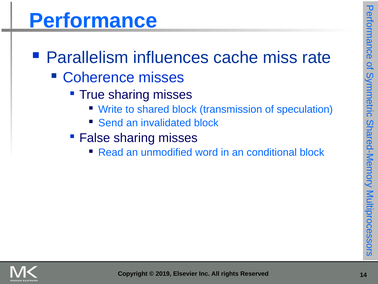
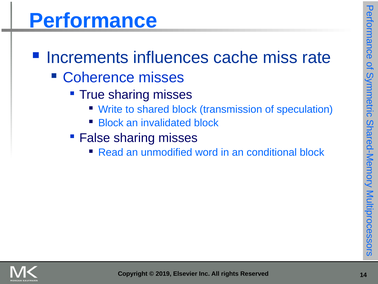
Parallelism: Parallelism -> Increments
Send at (111, 123): Send -> Block
